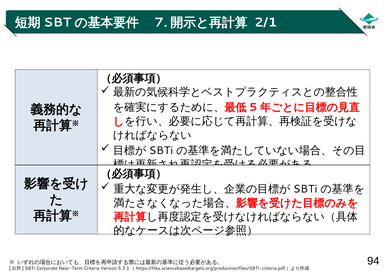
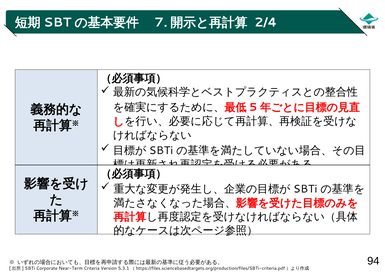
2/1: 2/1 -> 2/4
